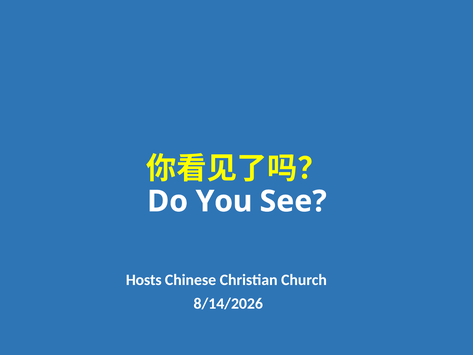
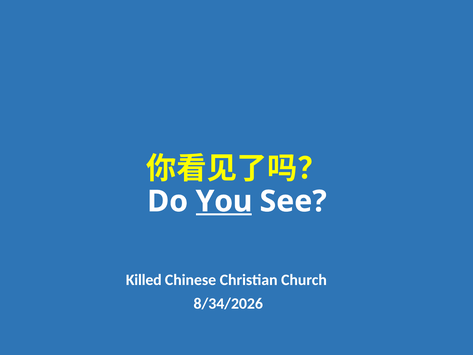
You underline: none -> present
Hosts: Hosts -> Killed
8/14/2026: 8/14/2026 -> 8/34/2026
